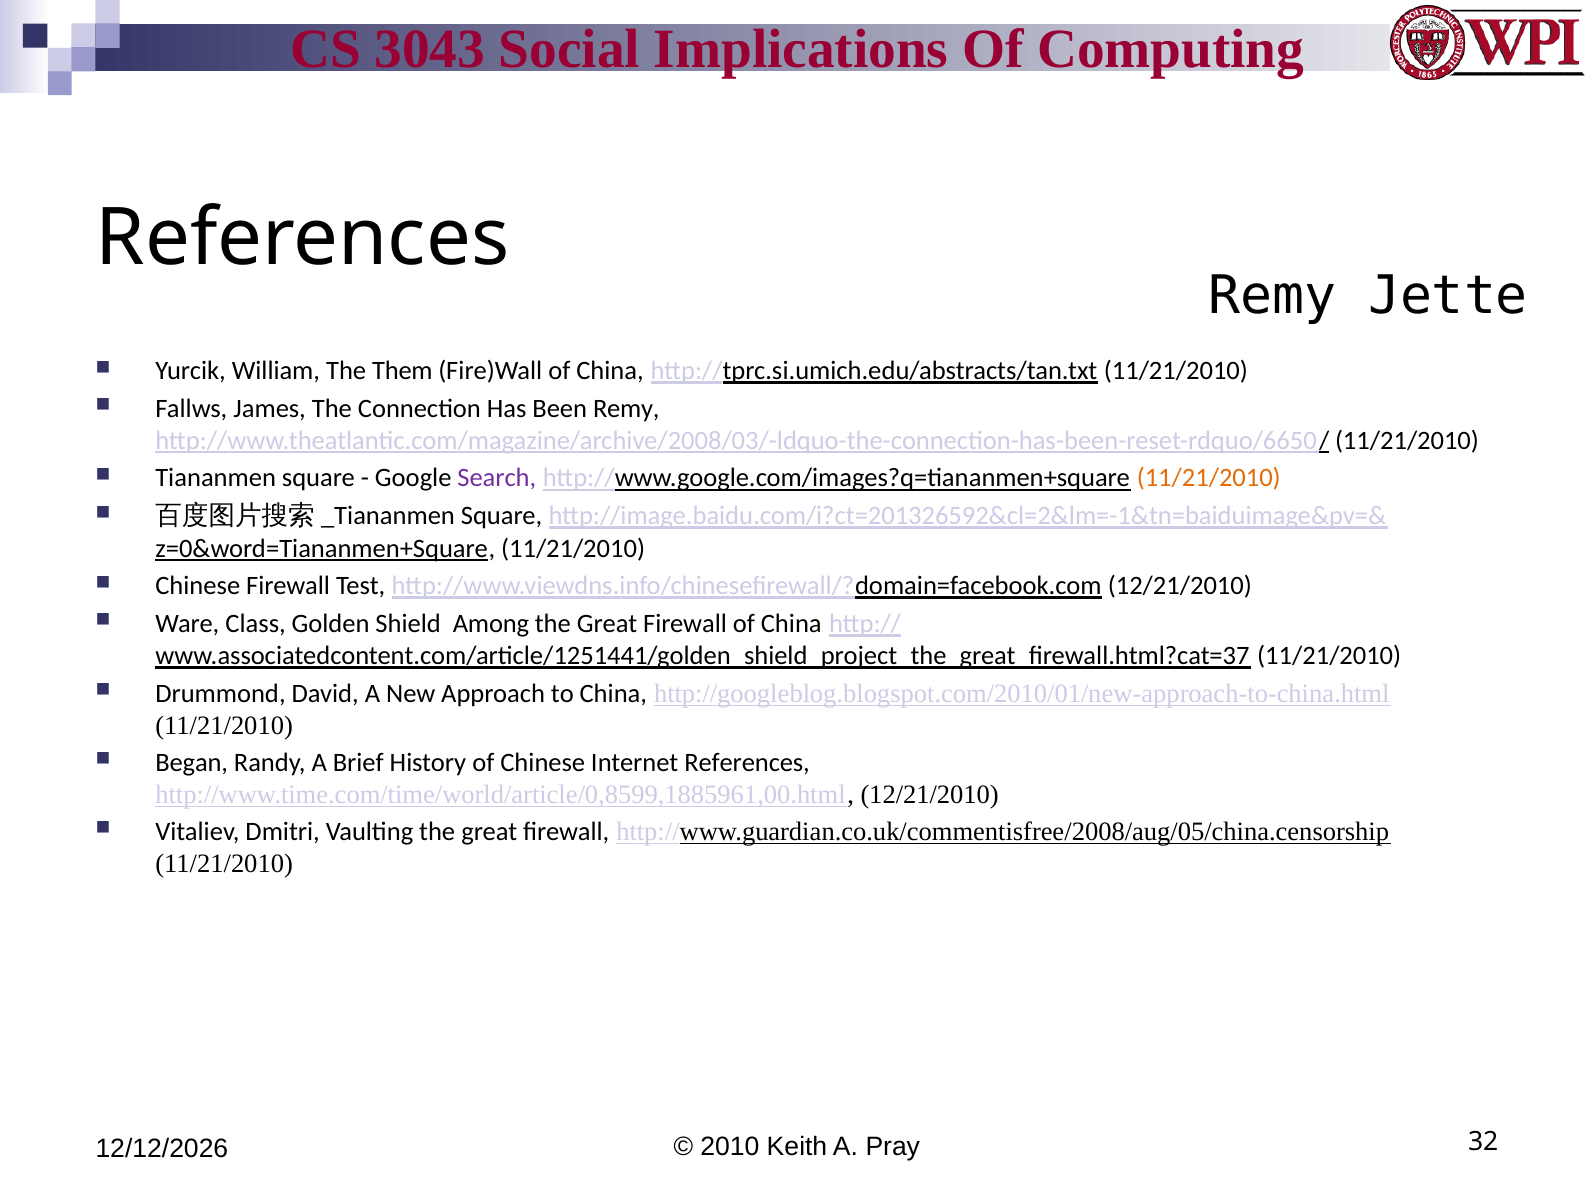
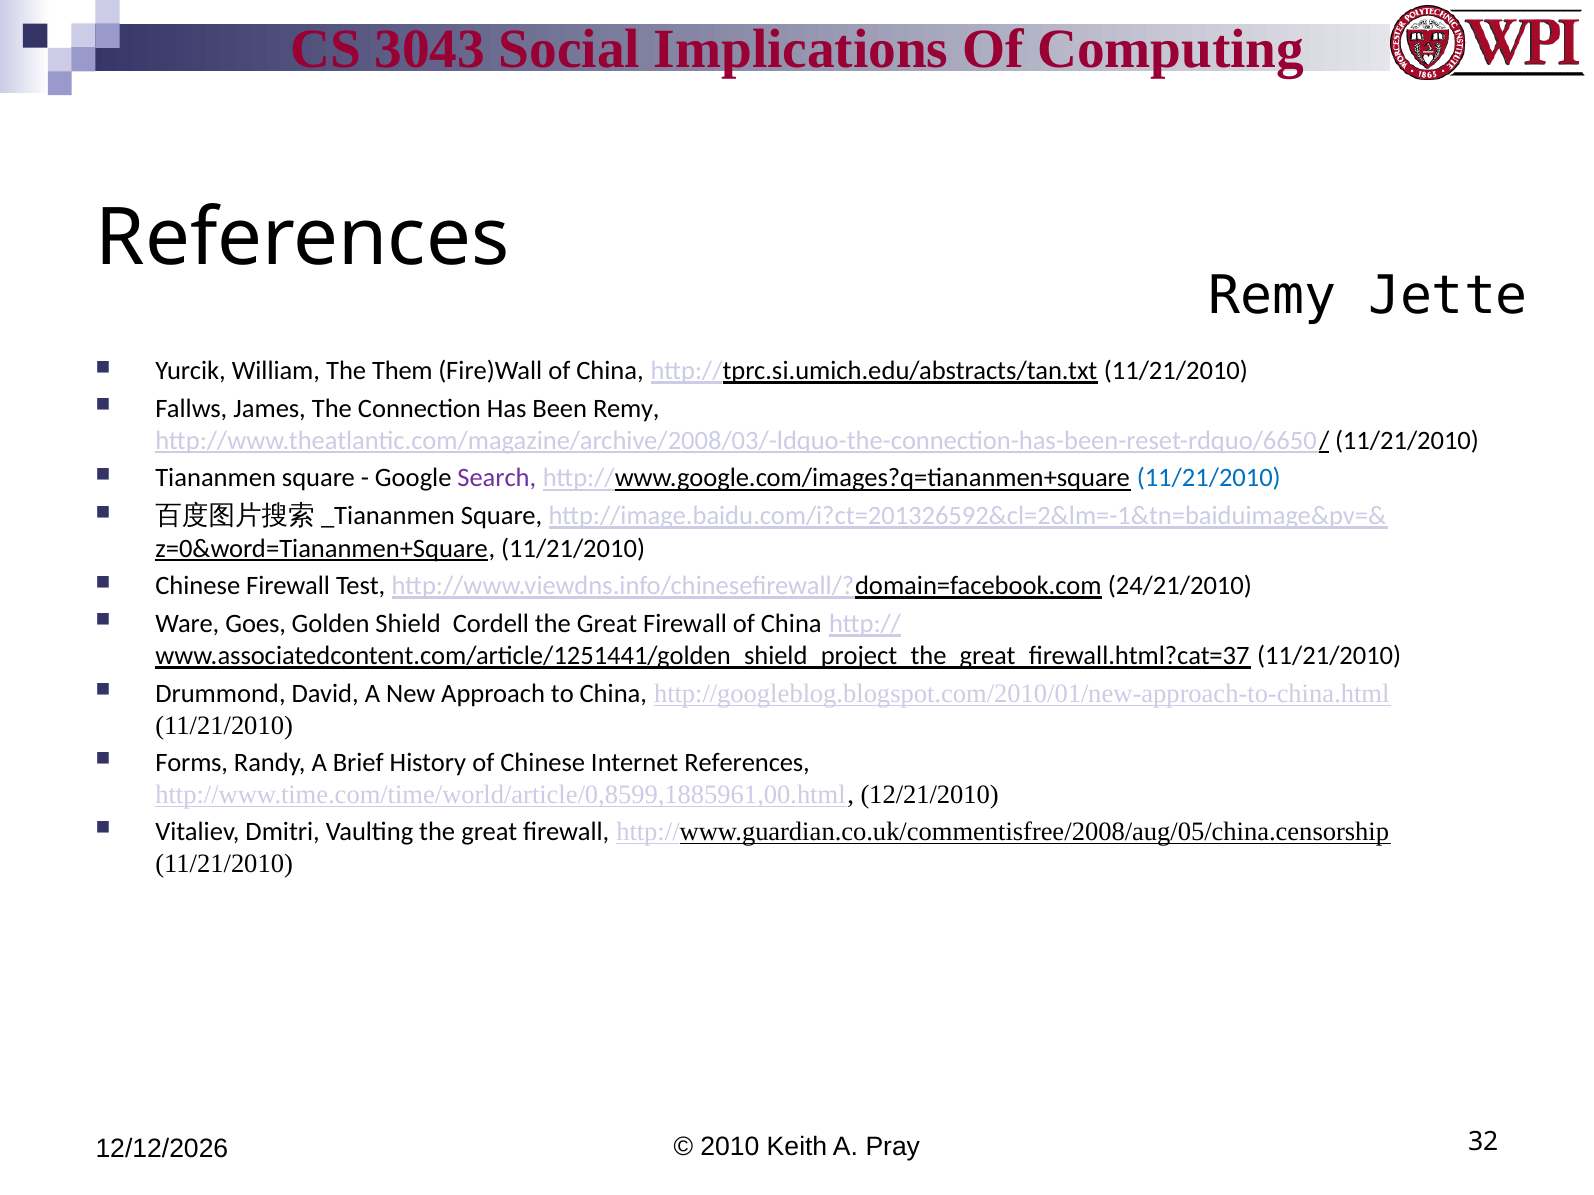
11/21/2010 at (1209, 478) colour: orange -> blue
http://www.viewdns.info/chinesefirewall/?domain=facebook.com 12/21/2010: 12/21/2010 -> 24/21/2010
Class: Class -> Goes
Among: Among -> Cordell
Began: Began -> Forms
